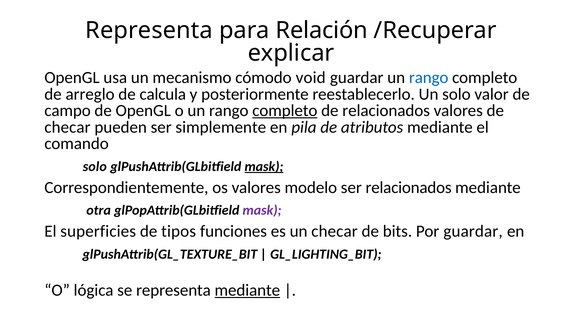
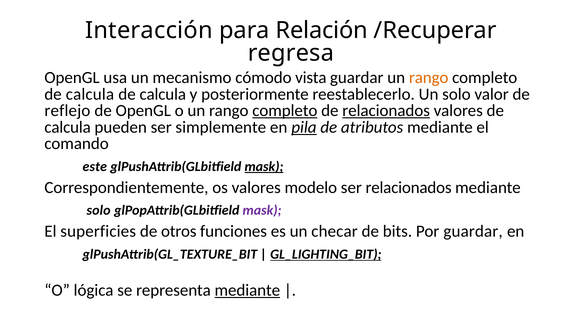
Representa at (149, 30): Representa -> Interacción
explicar: explicar -> regresa
void: void -> vista
rango at (429, 78) colour: blue -> orange
arreglo at (90, 94): arreglo -> calcula
campo: campo -> reflejo
relacionados at (386, 111) underline: none -> present
checar at (67, 127): checar -> calcula
pila underline: none -> present
solo at (95, 167): solo -> este
otra at (99, 211): otra -> solo
tipos: tipos -> otros
GL_LIGHTING_BIT underline: none -> present
